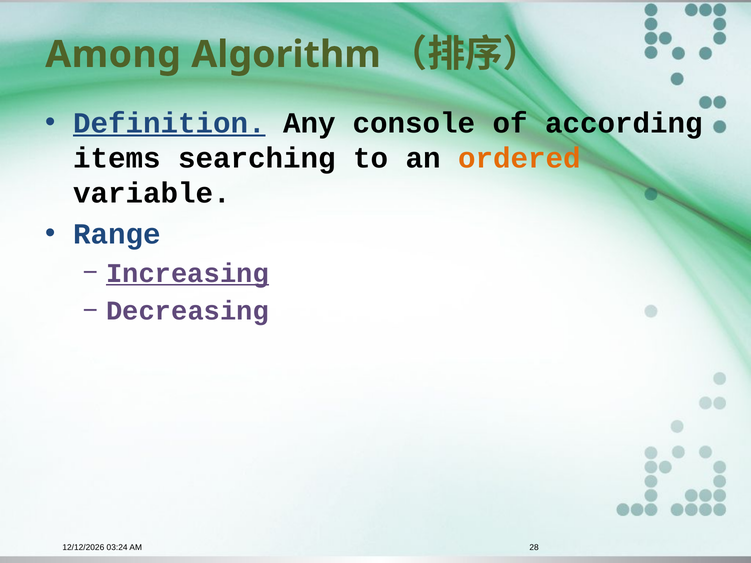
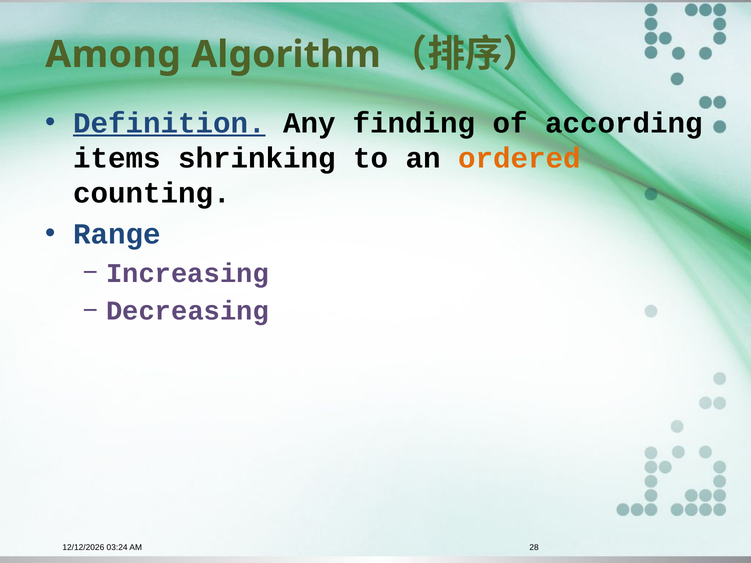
console: console -> finding
searching: searching -> shrinking
variable: variable -> counting
Increasing underline: present -> none
